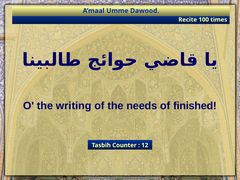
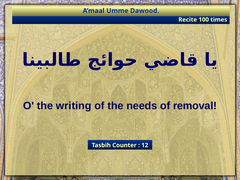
finished: finished -> removal
